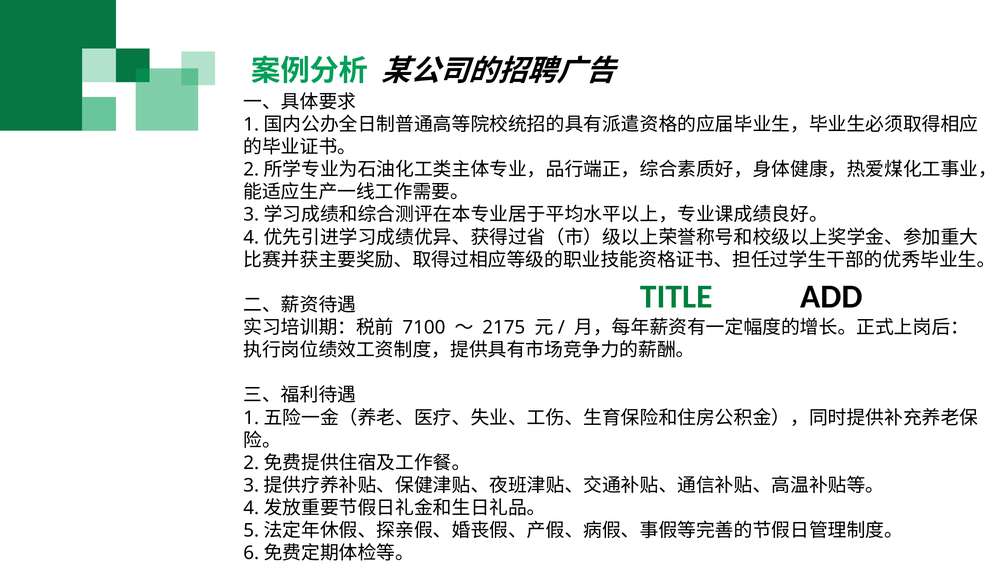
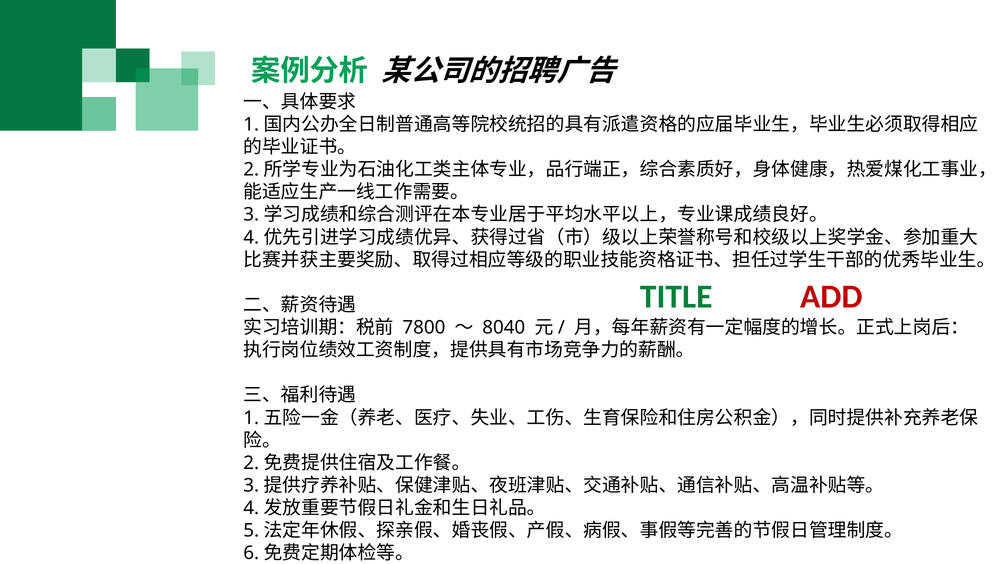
ADD at (831, 297) colour: black -> red
7100: 7100 -> 7800
2175: 2175 -> 8040
